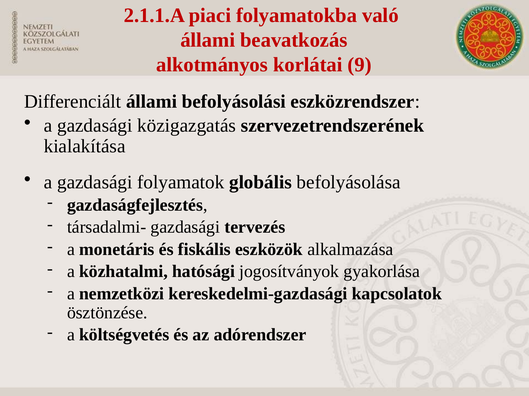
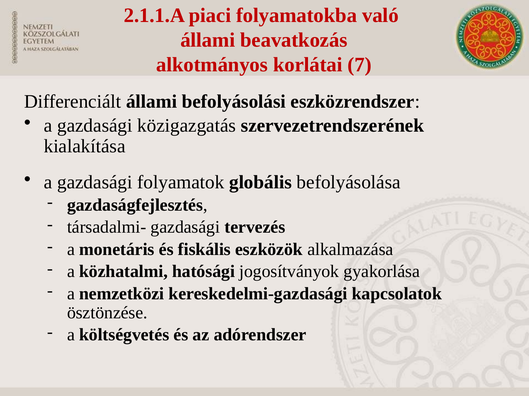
9: 9 -> 7
